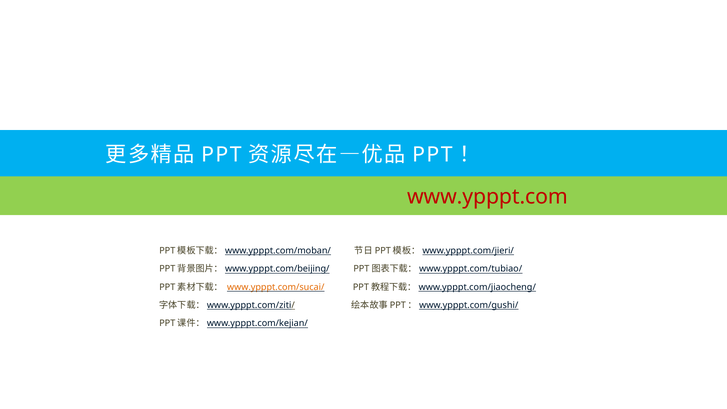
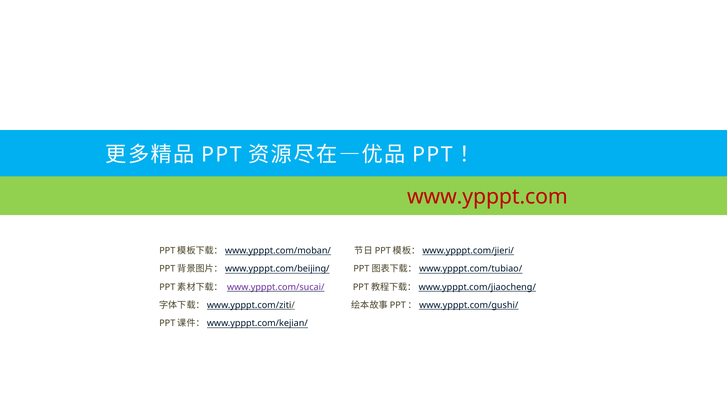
www.ypppt.com/sucai/ colour: orange -> purple
